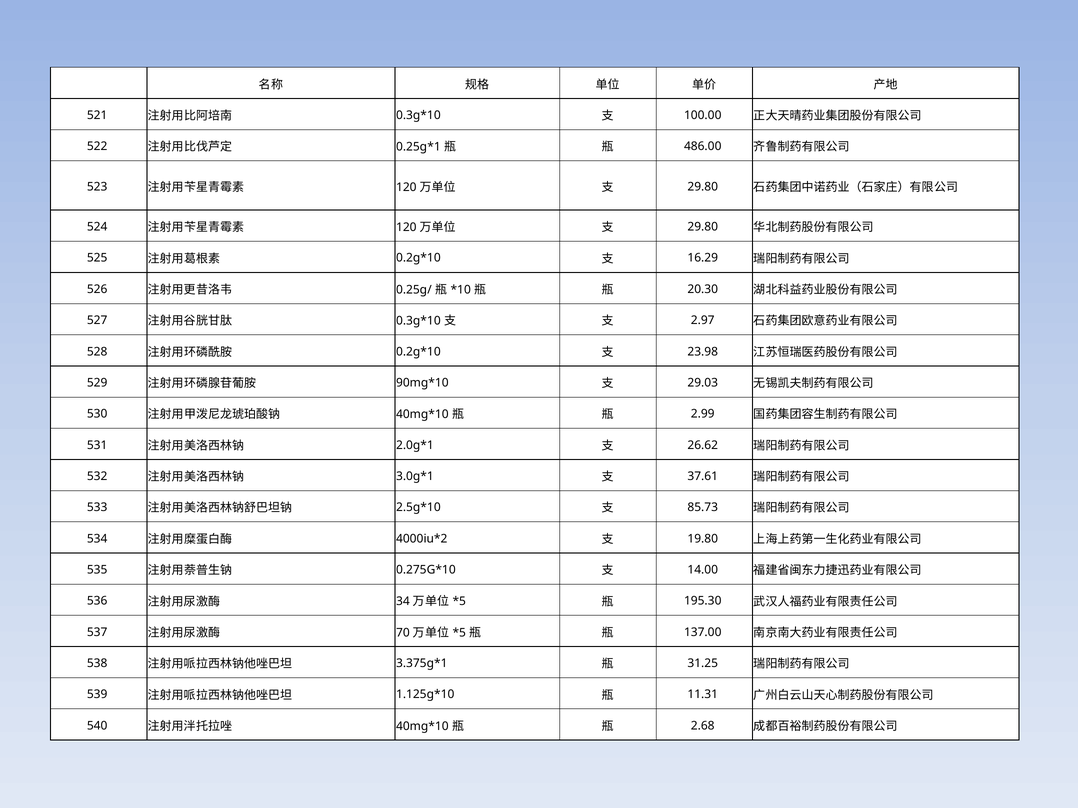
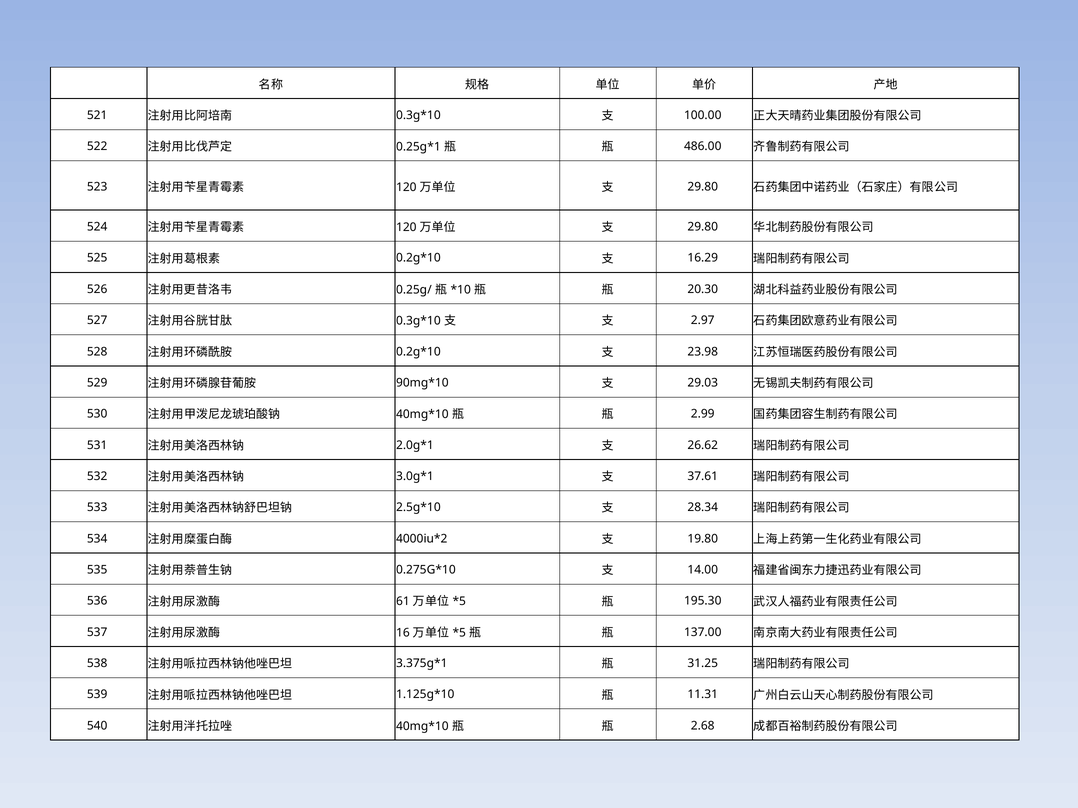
85.73: 85.73 -> 28.34
34: 34 -> 61
70: 70 -> 16
